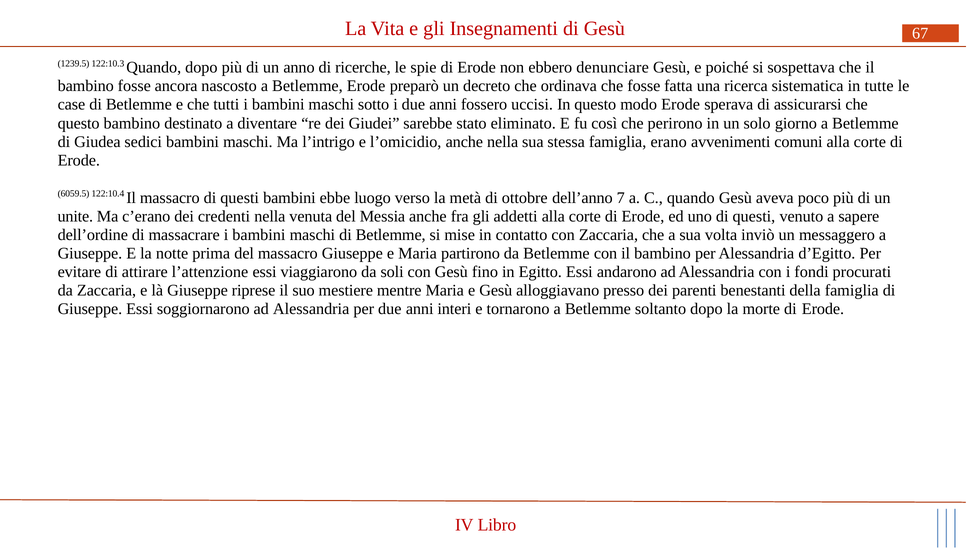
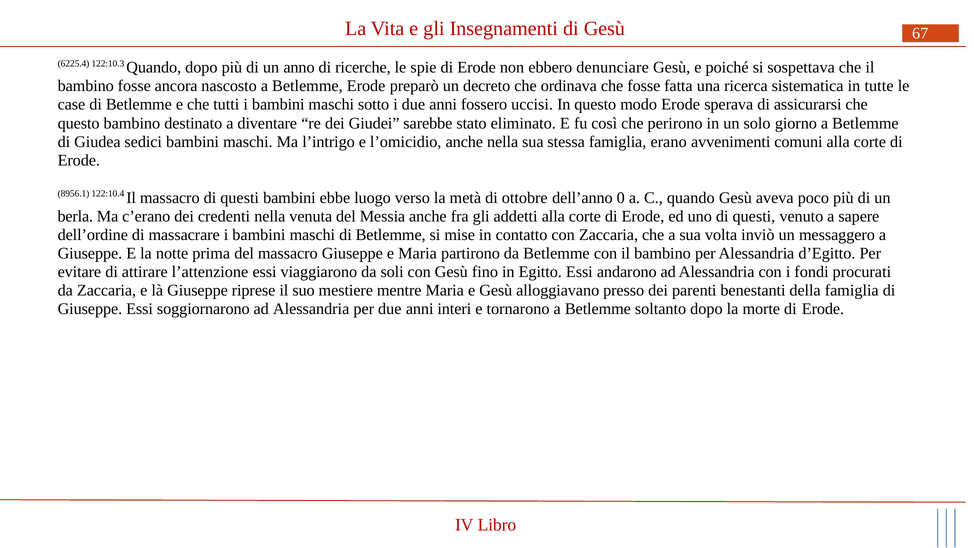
1239.5: 1239.5 -> 6225.4
6059.5: 6059.5 -> 8956.1
7: 7 -> 0
unite: unite -> berla
